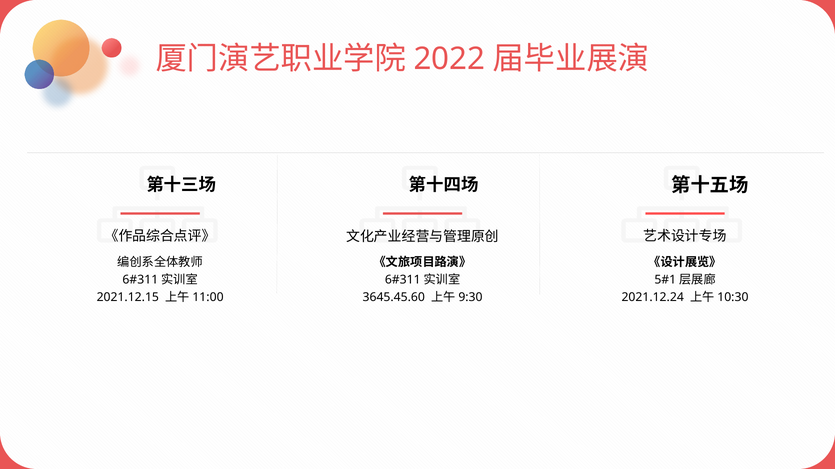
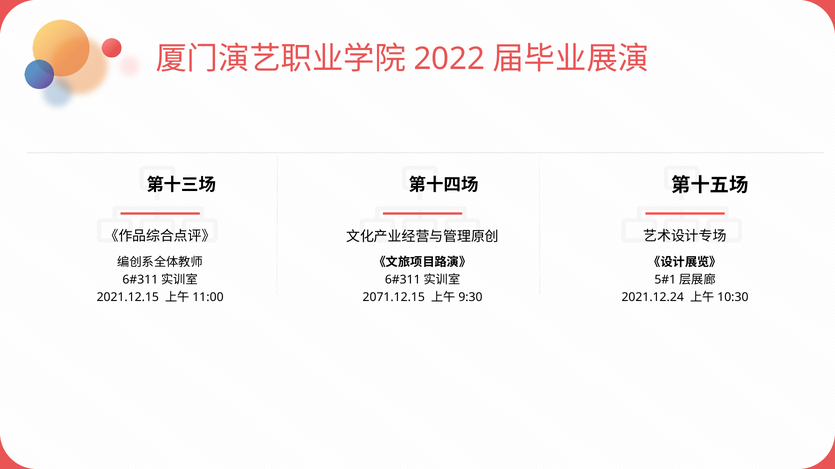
3645.45.60: 3645.45.60 -> 2071.12.15
